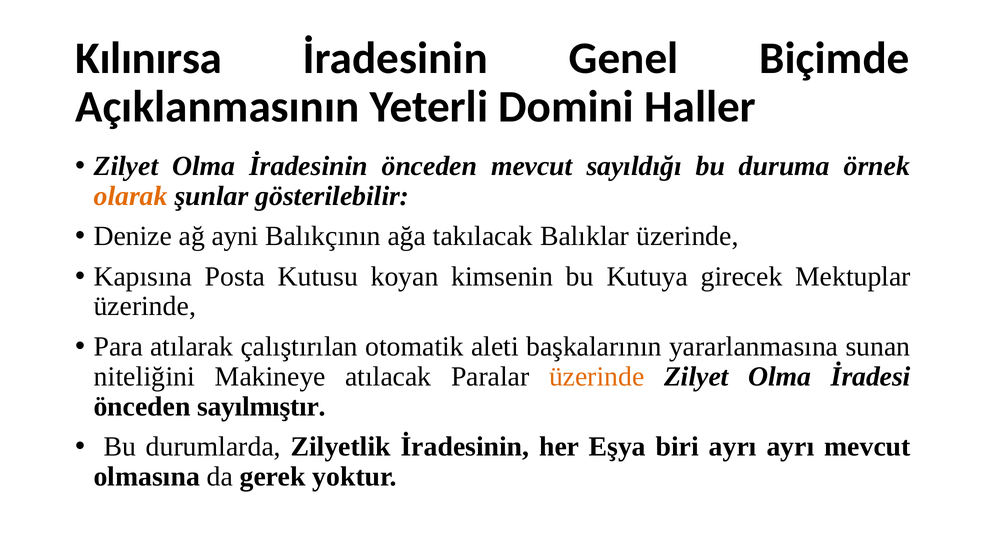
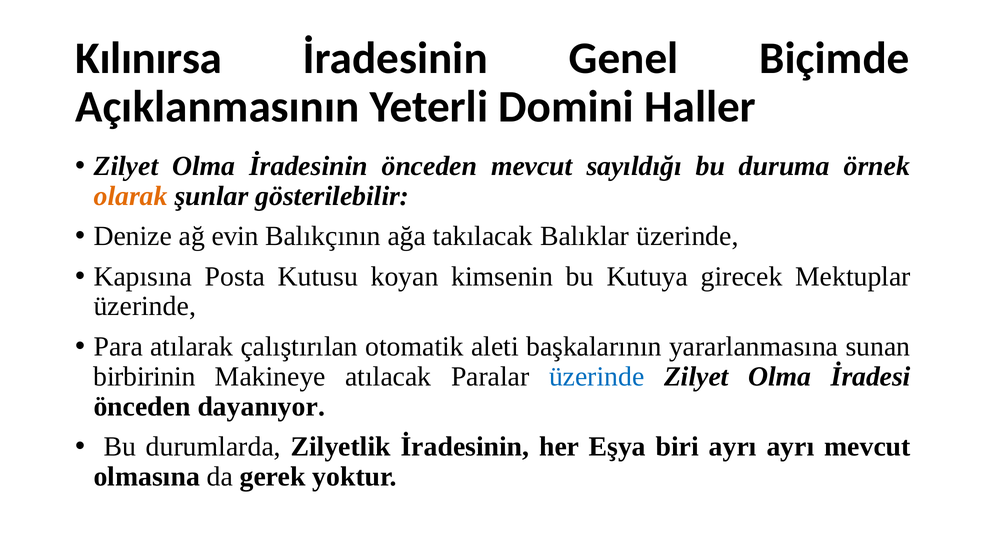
ayni: ayni -> evin
niteliğini: niteliğini -> birbirinin
üzerinde at (597, 377) colour: orange -> blue
sayılmıştır: sayılmıştır -> dayanıyor
